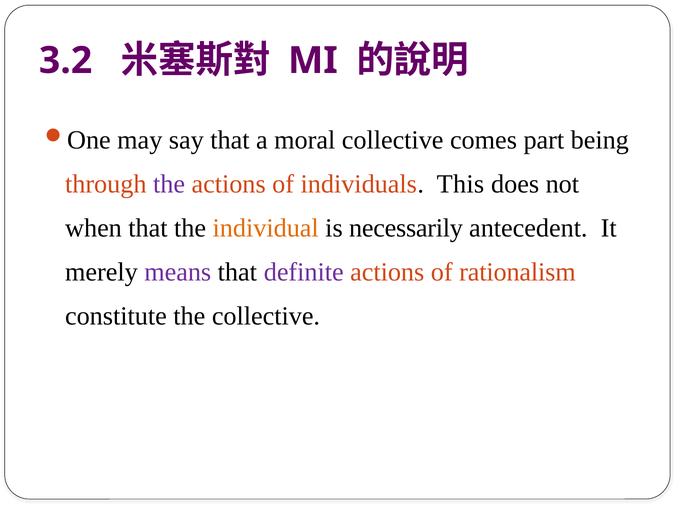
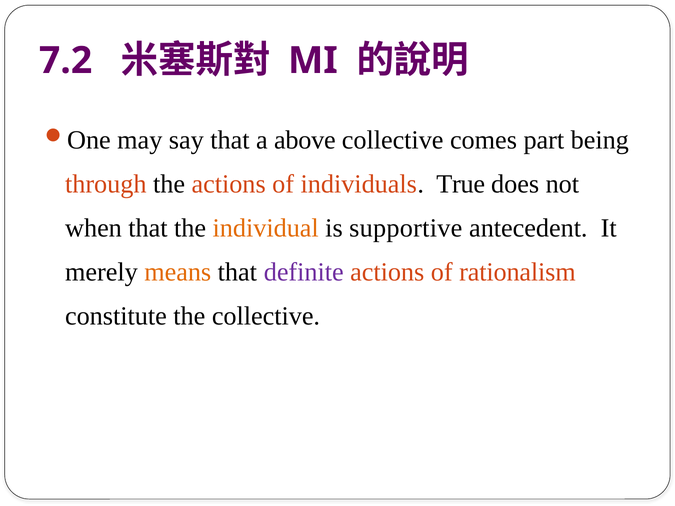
3.2: 3.2 -> 7.2
moral: moral -> above
the at (169, 184) colour: purple -> black
This: This -> True
necessarily: necessarily -> supportive
means colour: purple -> orange
